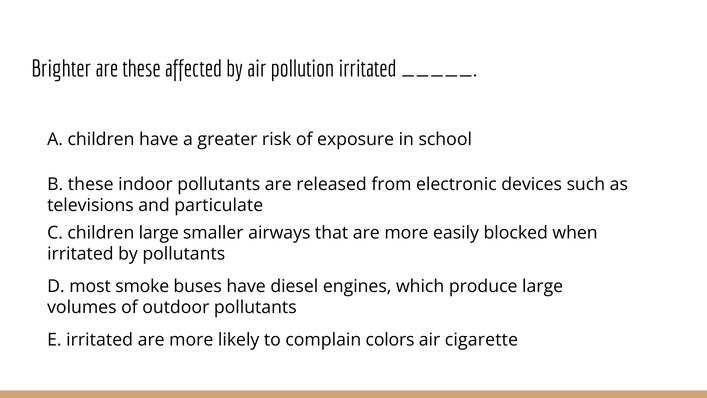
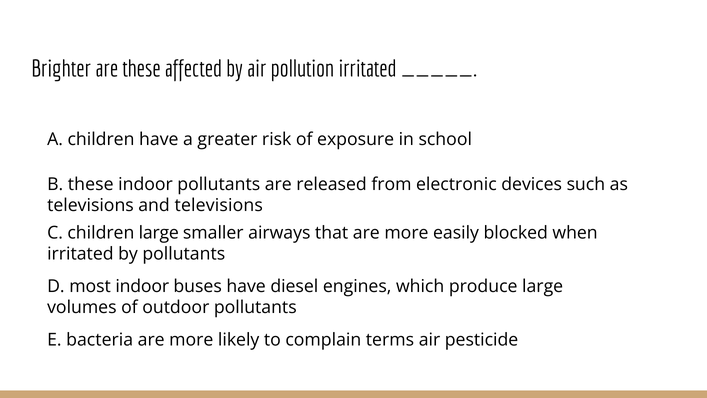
and particulate: particulate -> televisions
most smoke: smoke -> indoor
E irritated: irritated -> bacteria
colors: colors -> terms
cigarette: cigarette -> pesticide
